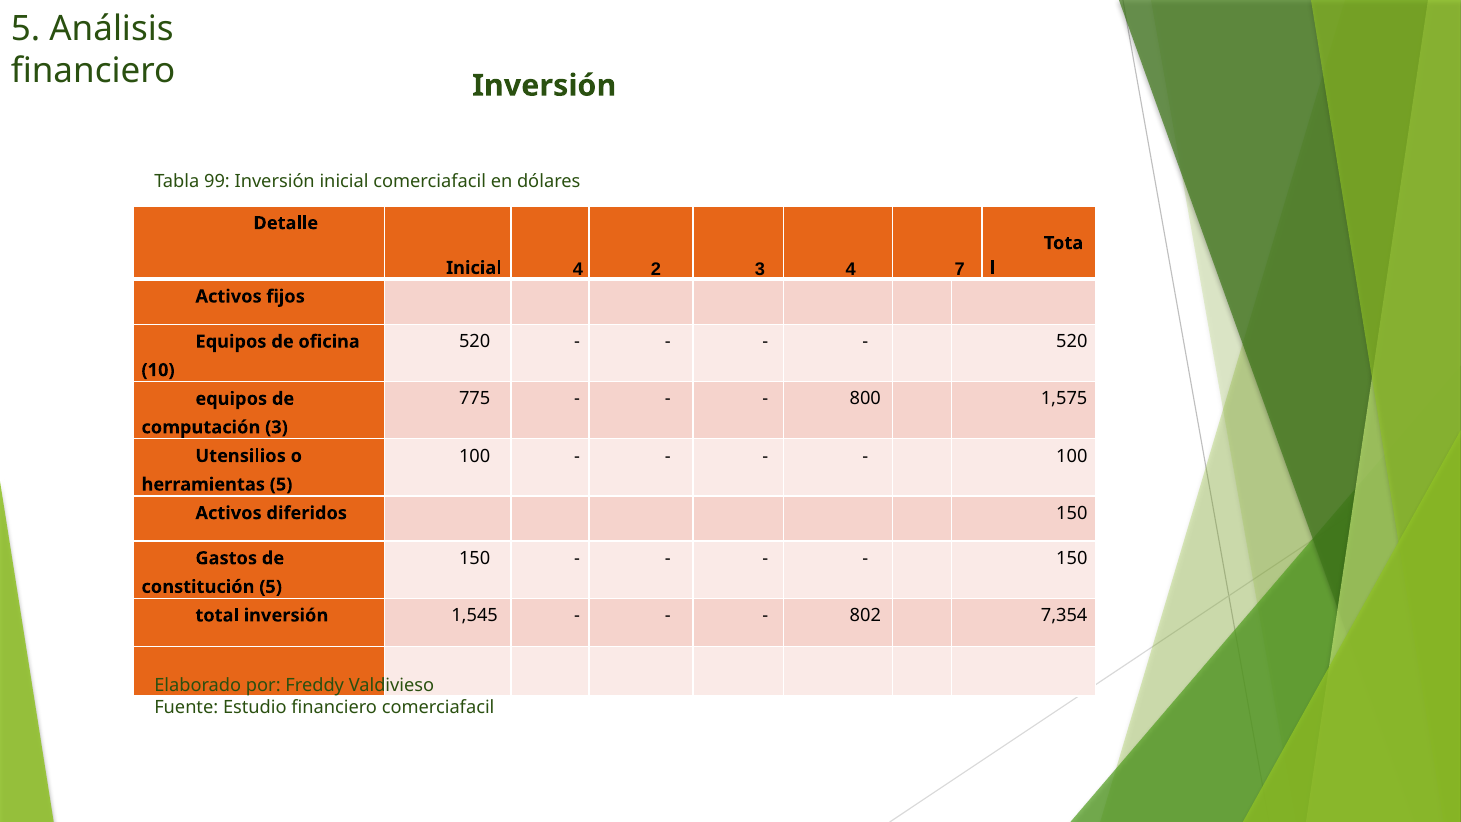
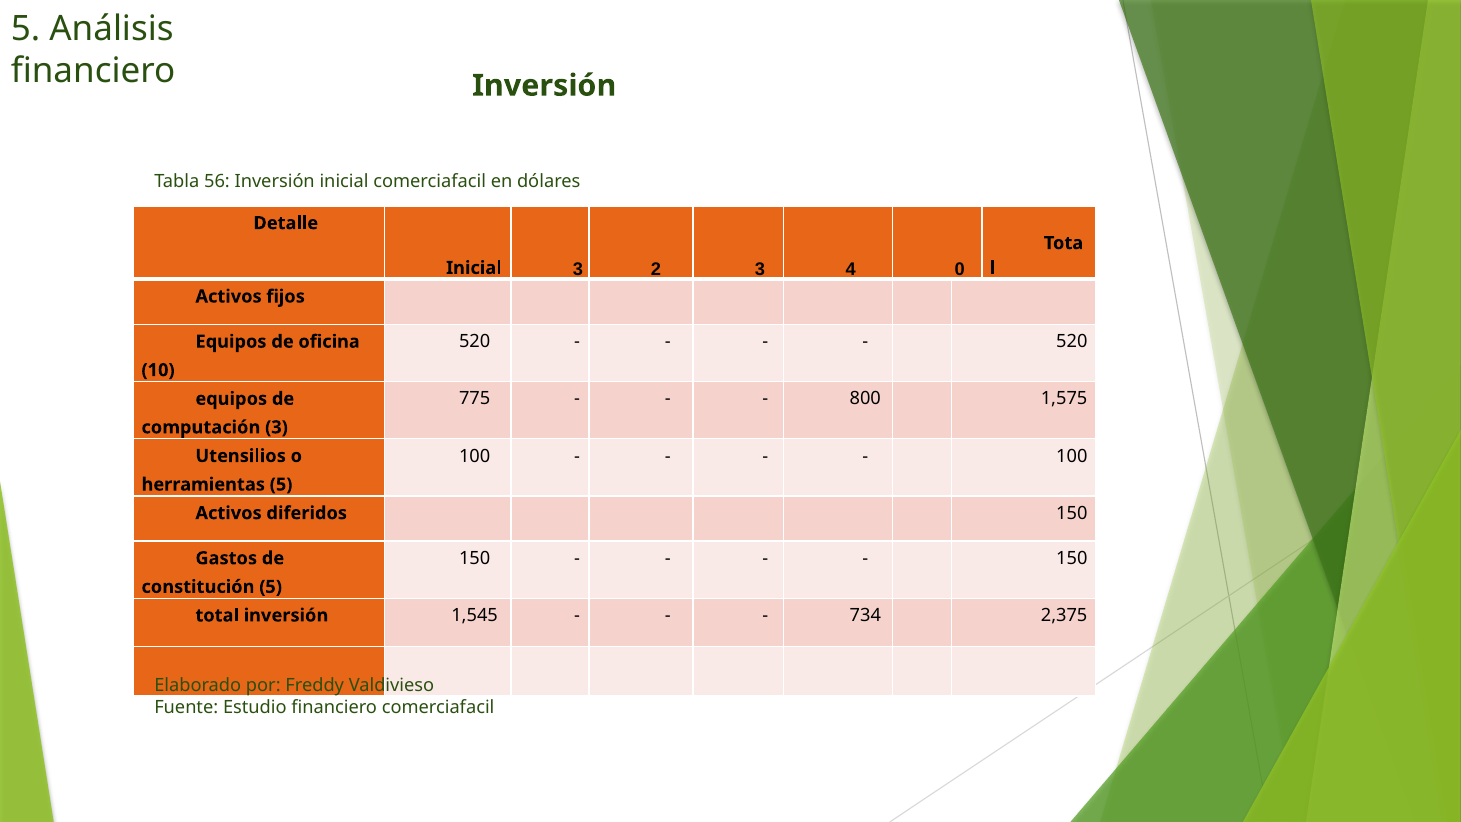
99: 99 -> 56
4 at (578, 269): 4 -> 3
7: 7 -> 0
802: 802 -> 734
7,354: 7,354 -> 2,375
